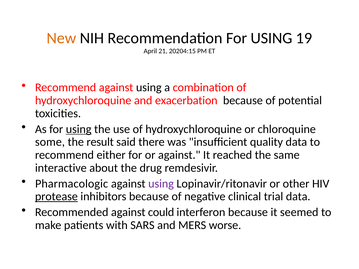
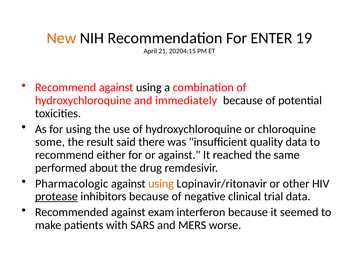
Recommendation For USING: USING -> ENTER
exacerbation: exacerbation -> immediately
using at (79, 129) underline: present -> none
interactive: interactive -> performed
using at (161, 184) colour: purple -> orange
could: could -> exam
